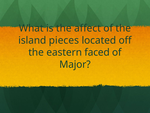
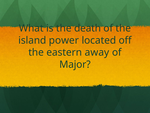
affect: affect -> death
pieces: pieces -> power
faced: faced -> away
